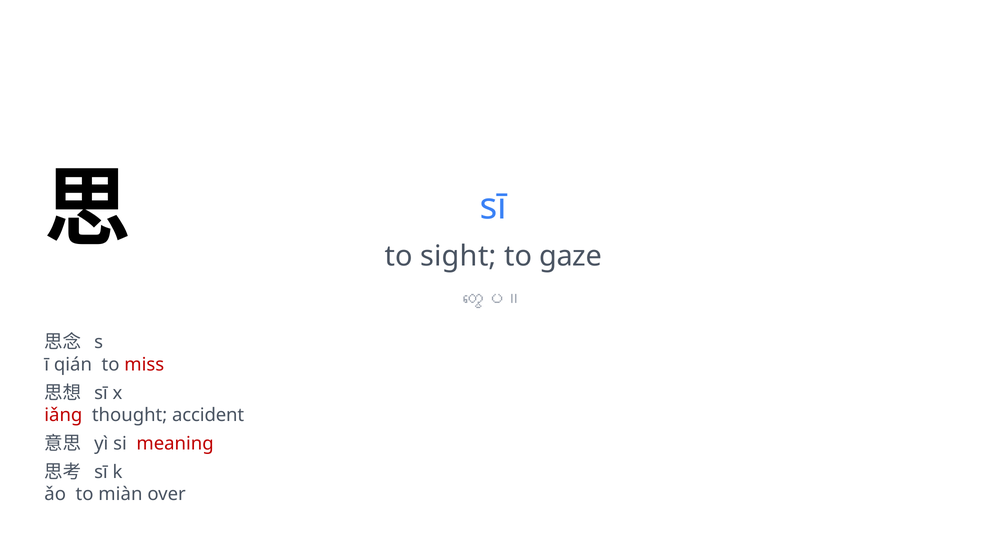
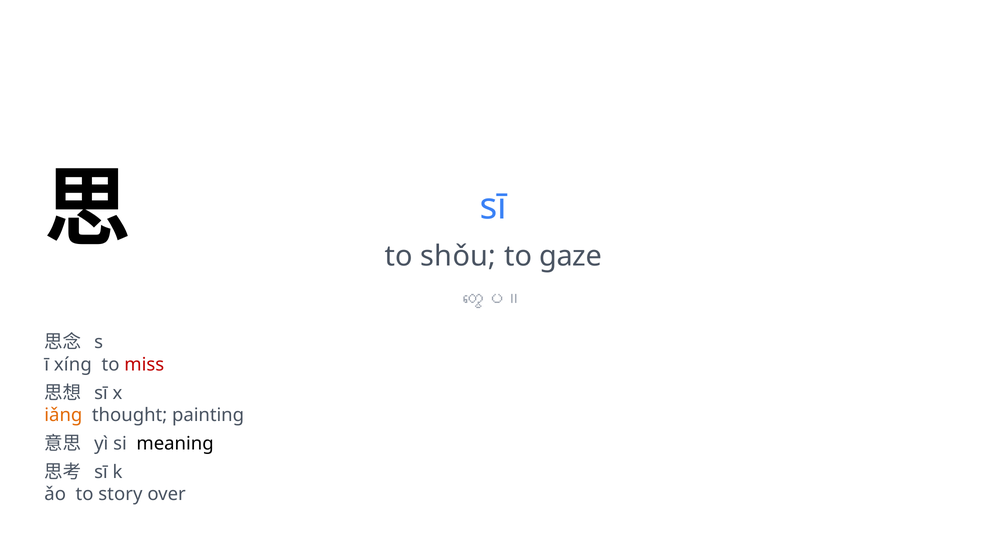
sight: sight -> shǒu
qián: qián -> xíng
iǎng colour: red -> orange
accident: accident -> painting
meaning colour: red -> black
miàn: miàn -> story
